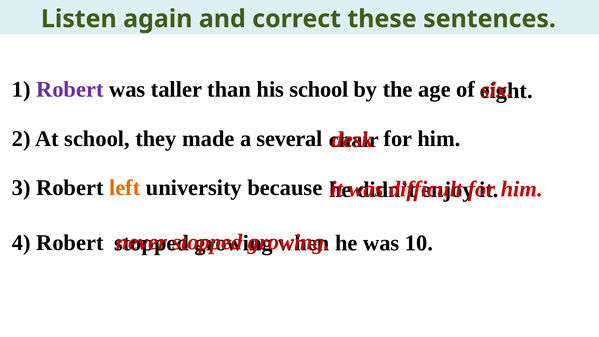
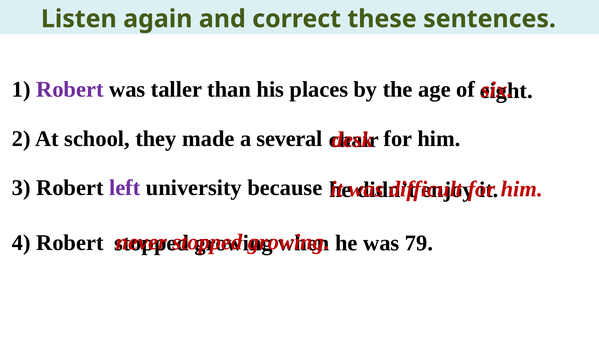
his school: school -> places
left colour: orange -> purple
10: 10 -> 79
